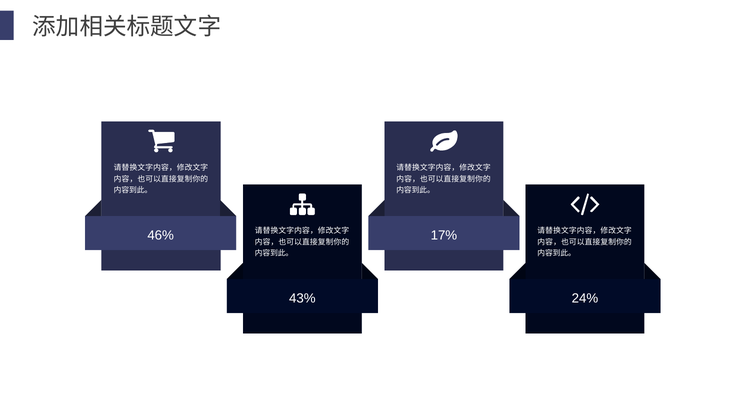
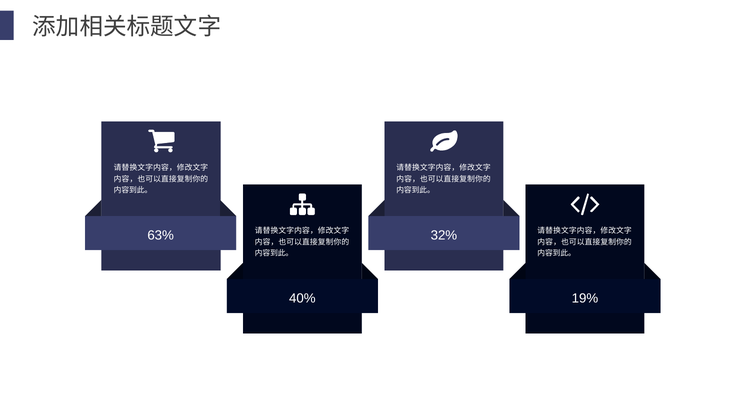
46%: 46% -> 63%
17%: 17% -> 32%
43%: 43% -> 40%
24%: 24% -> 19%
